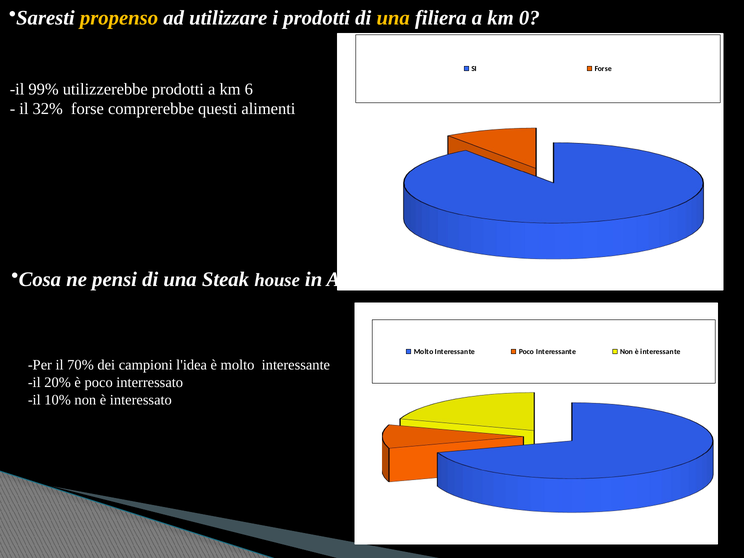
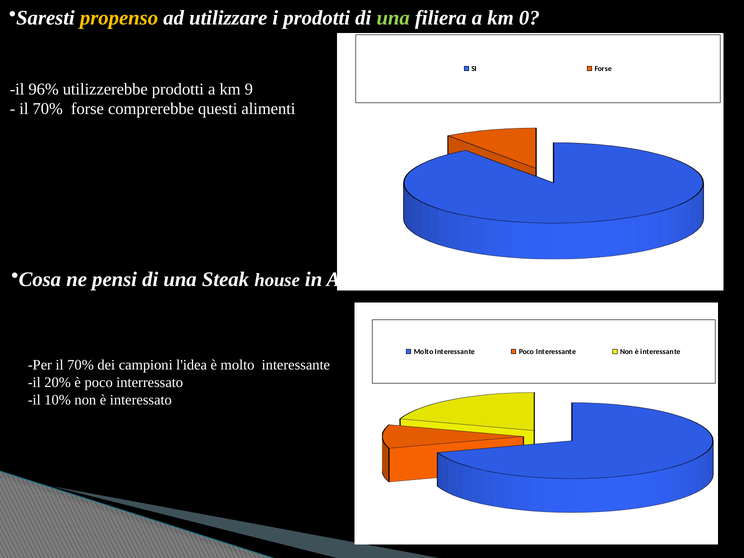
una at (393, 18) colour: yellow -> light green
99%: 99% -> 96%
6: 6 -> 9
32% at (48, 109): 32% -> 70%
